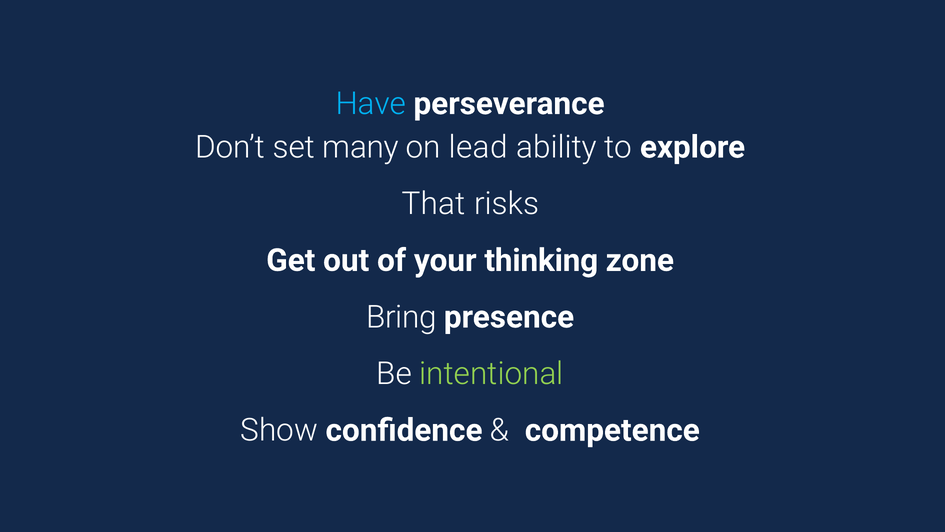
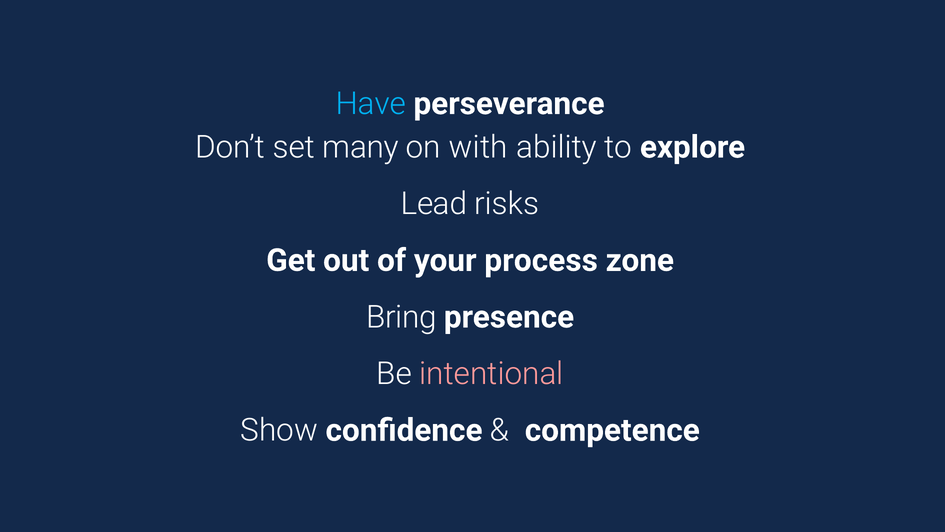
lead: lead -> with
That: That -> Lead
thinking: thinking -> process
intentional colour: light green -> pink
